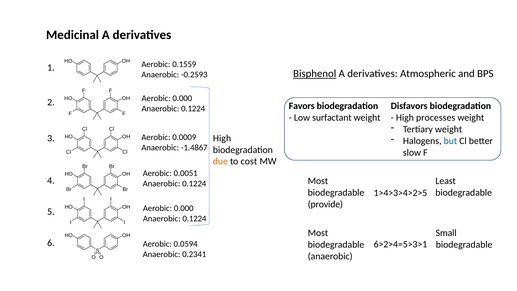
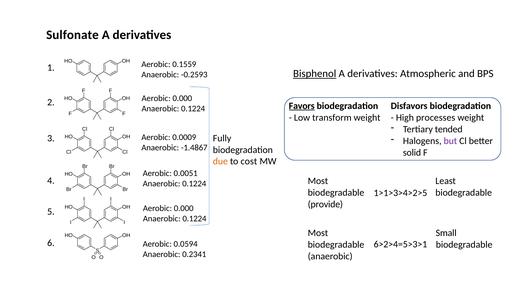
Medicinal: Medicinal -> Sulfonate
Favors underline: none -> present
surfactant: surfactant -> transform
Tertiary weight: weight -> tended
High at (222, 138): High -> Fully
but colour: blue -> purple
slow: slow -> solid
1>4>3>4>2>5: 1>4>3>4>2>5 -> 1>1>3>4>2>5
